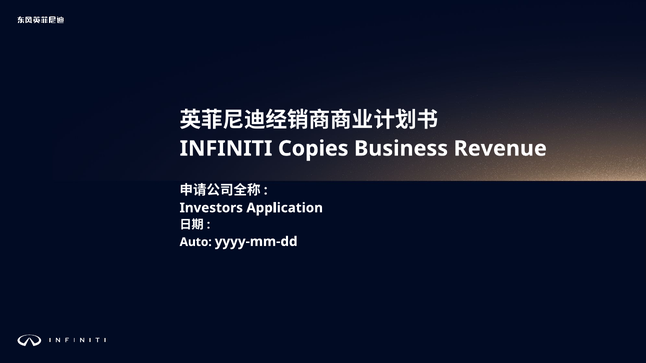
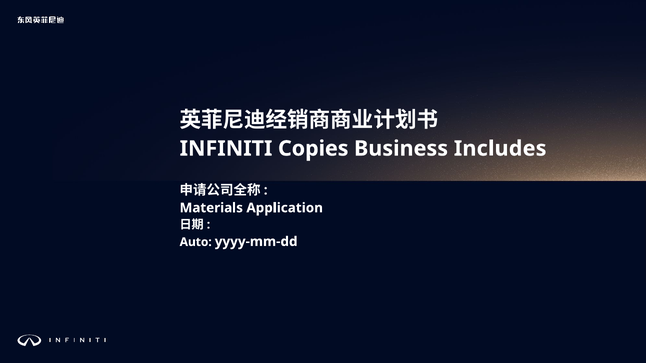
Revenue: Revenue -> Includes
Investors: Investors -> Materials
